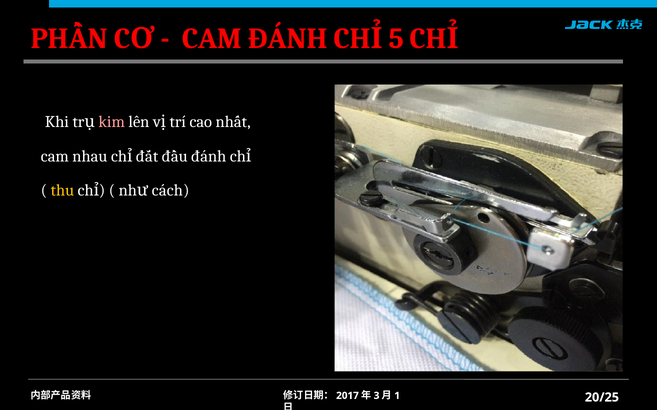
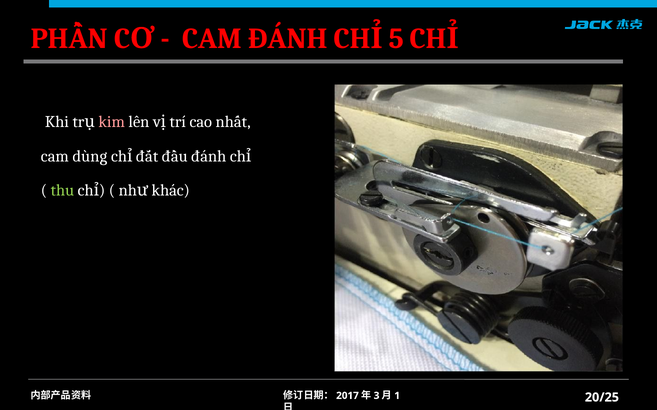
nhau: nhau -> dùng
thu colour: yellow -> light green
cách: cách -> khác
